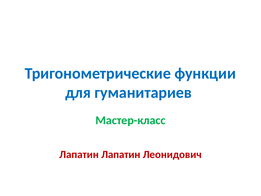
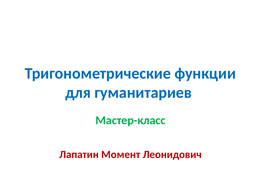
Лапатин Лапатин: Лапатин -> Момент
